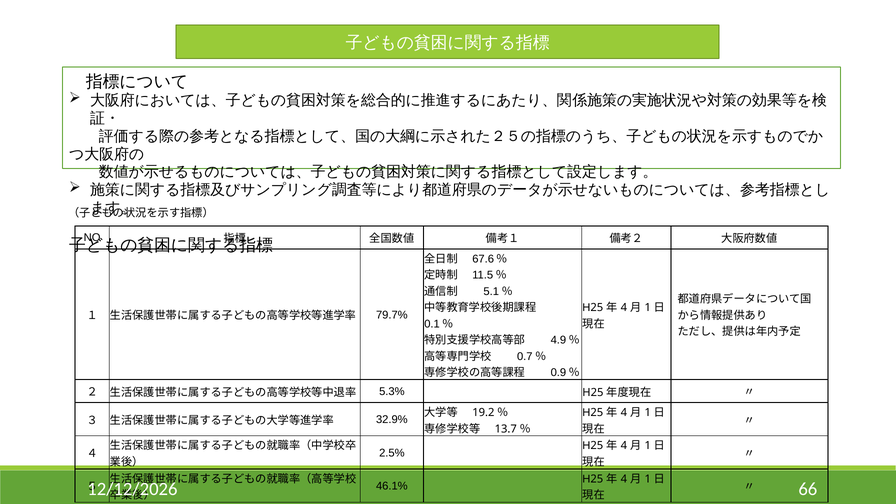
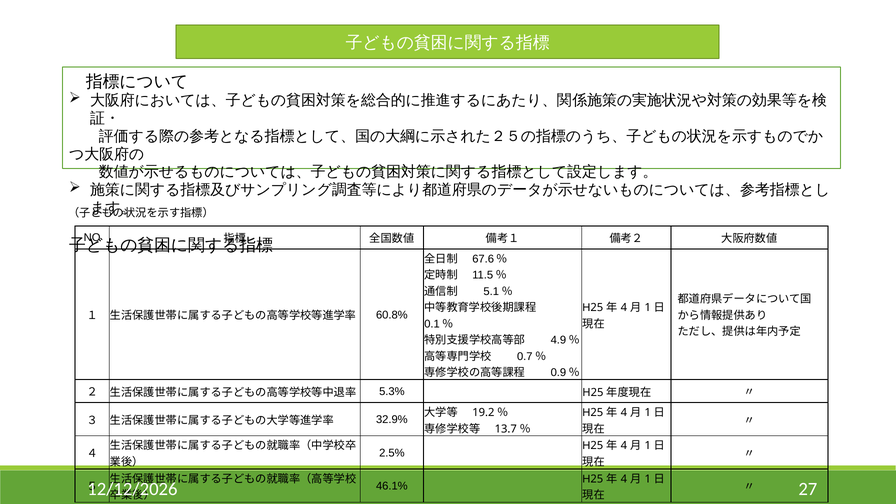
79.7%: 79.7% -> 60.8%
66: 66 -> 27
